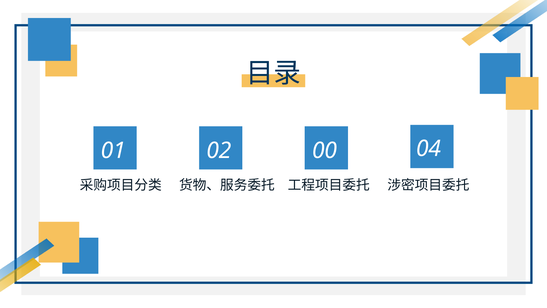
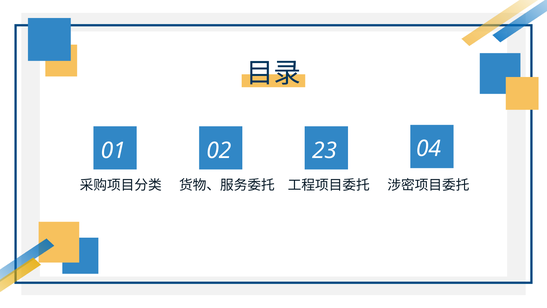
00: 00 -> 23
